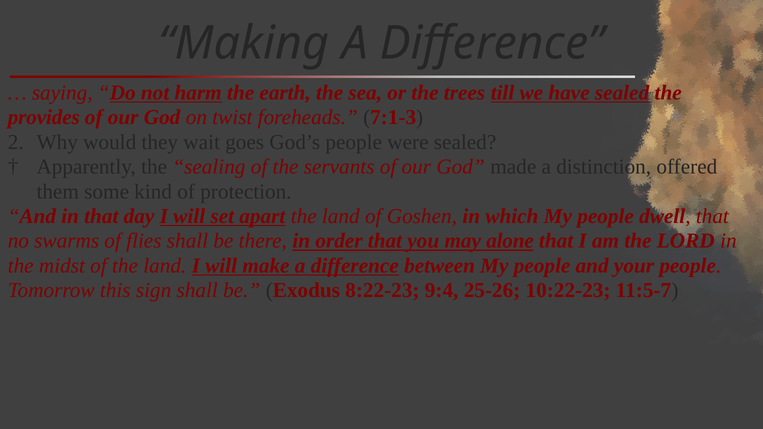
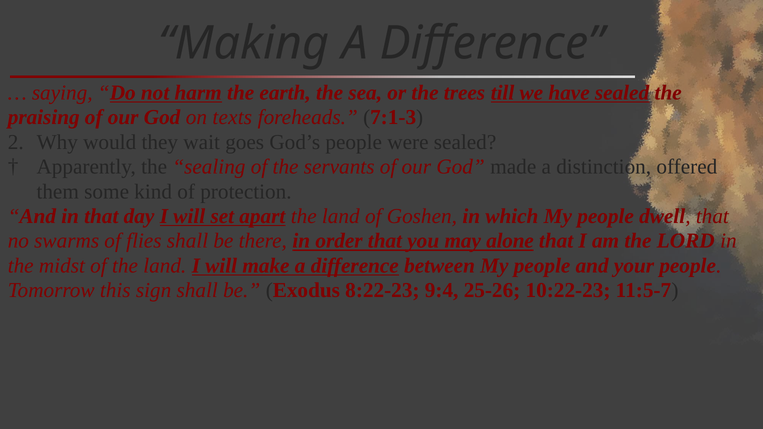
provides: provides -> praising
twist: twist -> texts
